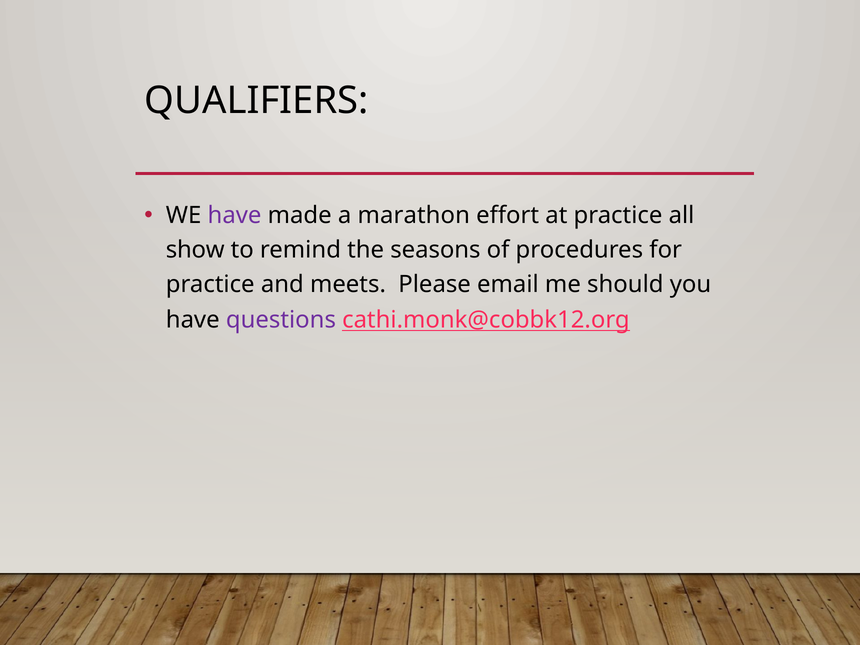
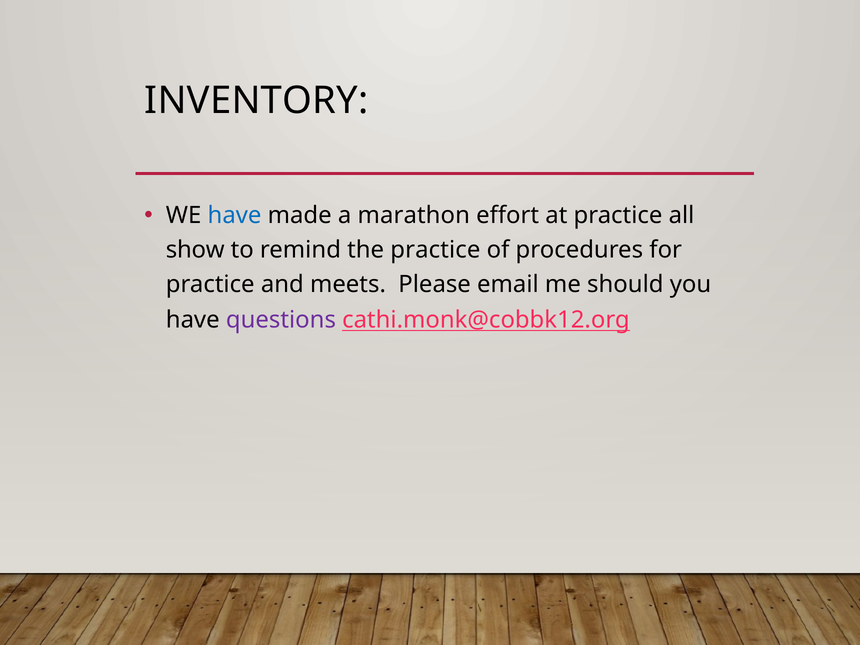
QUALIFIERS: QUALIFIERS -> INVENTORY
have at (235, 216) colour: purple -> blue
the seasons: seasons -> practice
